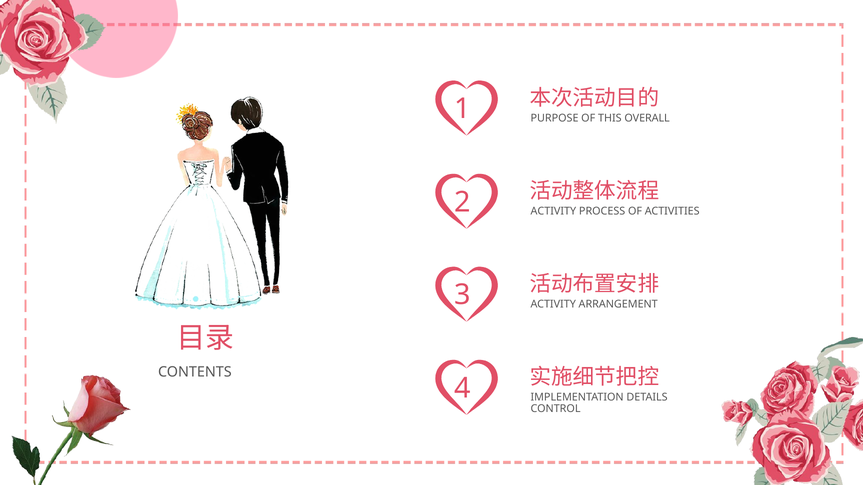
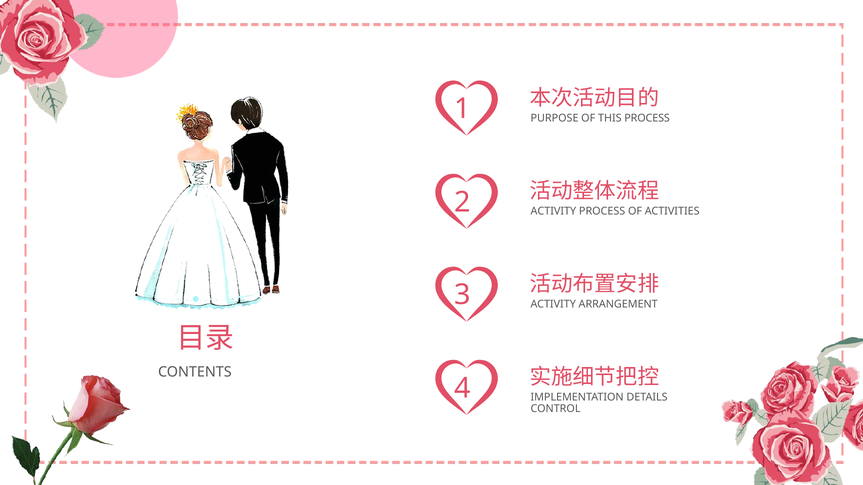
THIS OVERALL: OVERALL -> PROCESS
